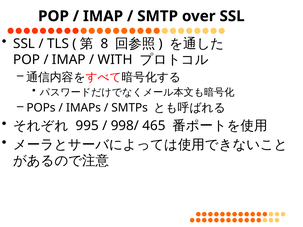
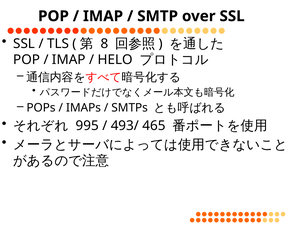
WITH: WITH -> HELO
998/: 998/ -> 493/
